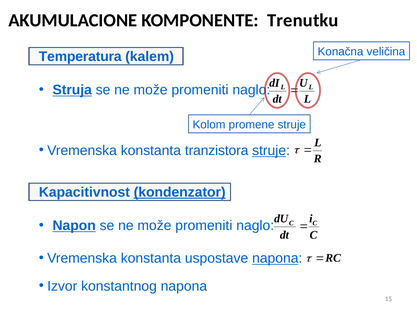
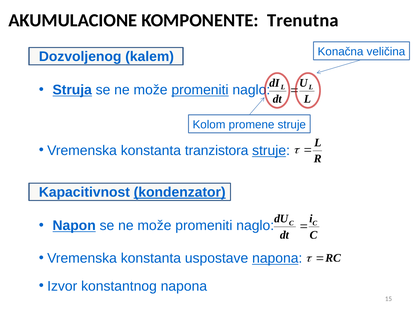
Trenutku: Trenutku -> Trenutna
Temperatura: Temperatura -> Dozvoljenog
promeniti at (200, 90) underline: none -> present
